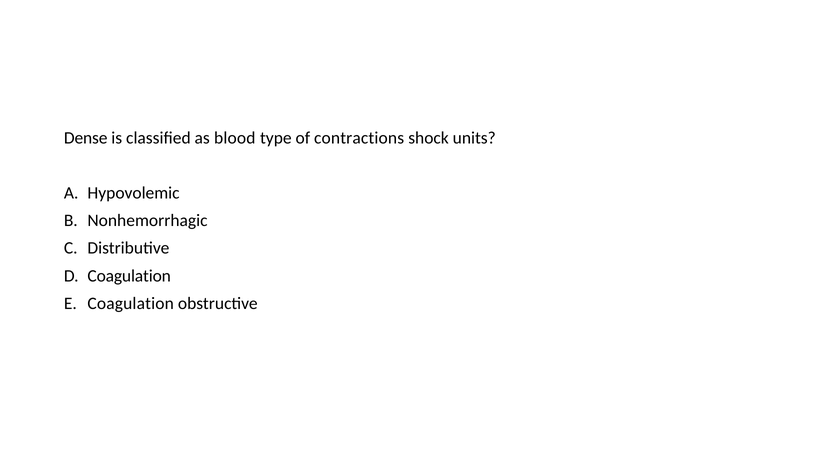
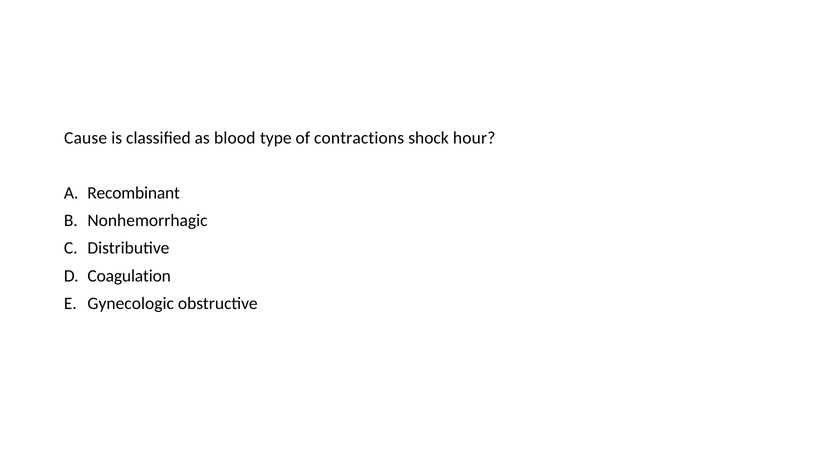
Dense: Dense -> Cause
units: units -> hour
Hypovolemic: Hypovolemic -> Recombinant
Coagulation at (131, 304): Coagulation -> Gynecologic
